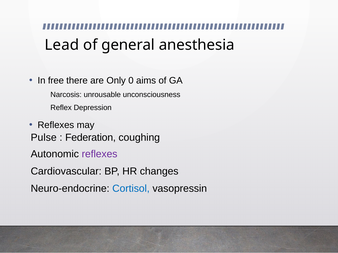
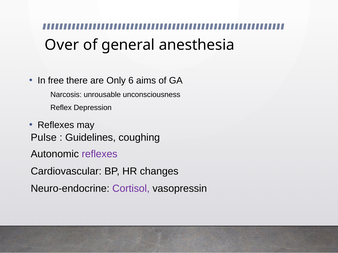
Lead: Lead -> Over
0: 0 -> 6
Federation: Federation -> Guidelines
Cortisol colour: blue -> purple
